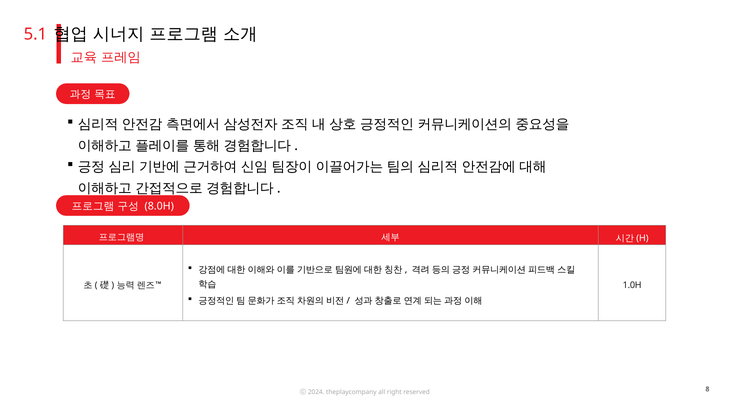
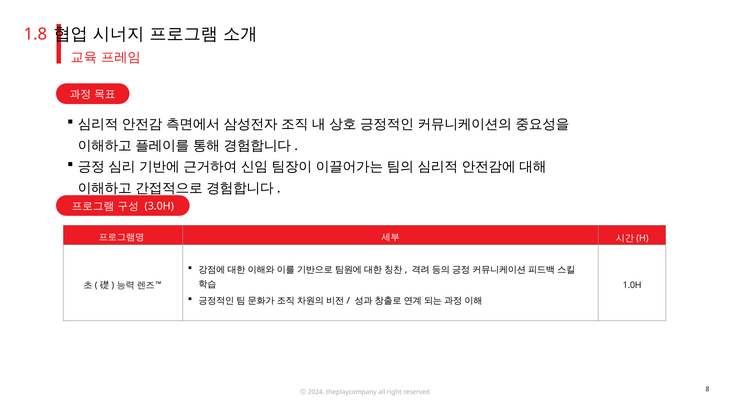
5.1: 5.1 -> 1.8
8.0H: 8.0H -> 3.0H
